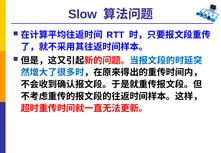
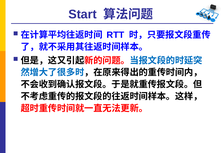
Slow: Slow -> Start
